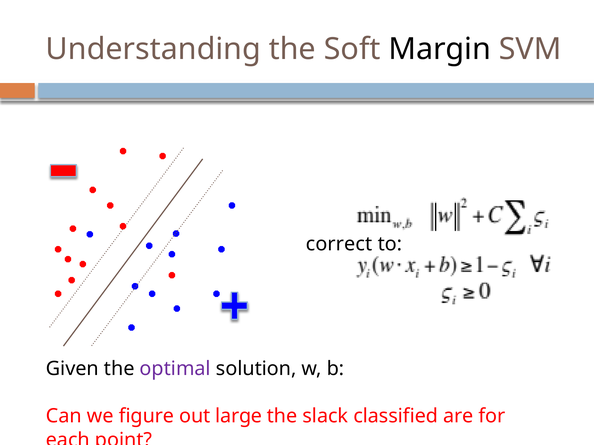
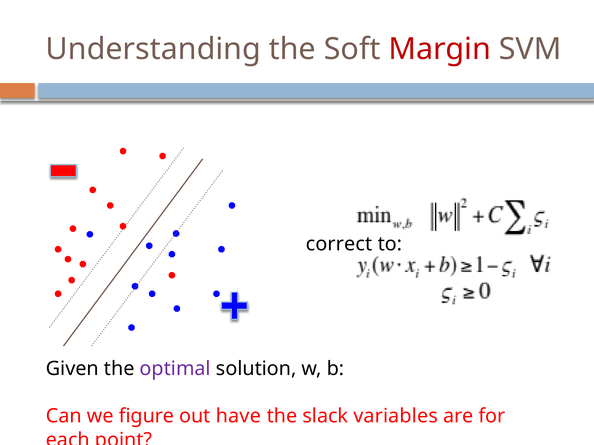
Margin colour: black -> red
large: large -> have
classified: classified -> variables
